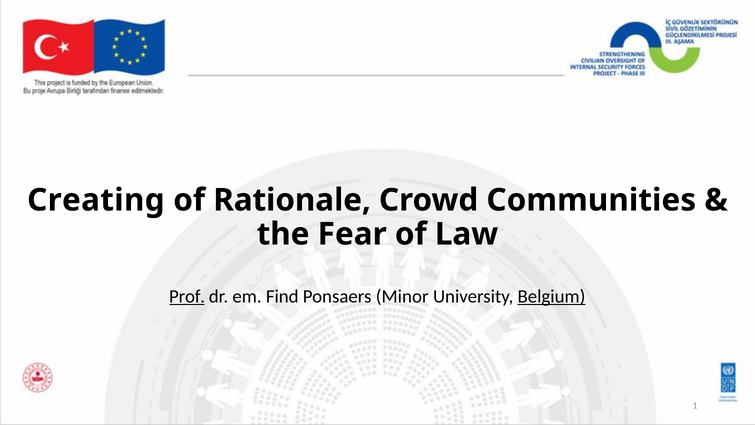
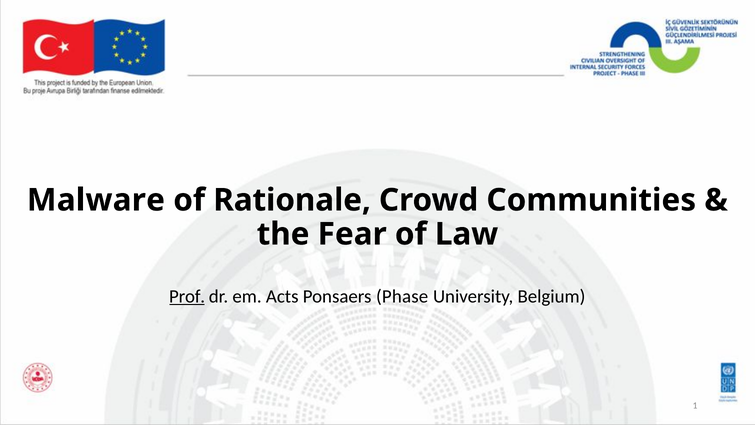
Creating: Creating -> Malware
Find: Find -> Acts
Minor: Minor -> Phase
Belgium underline: present -> none
